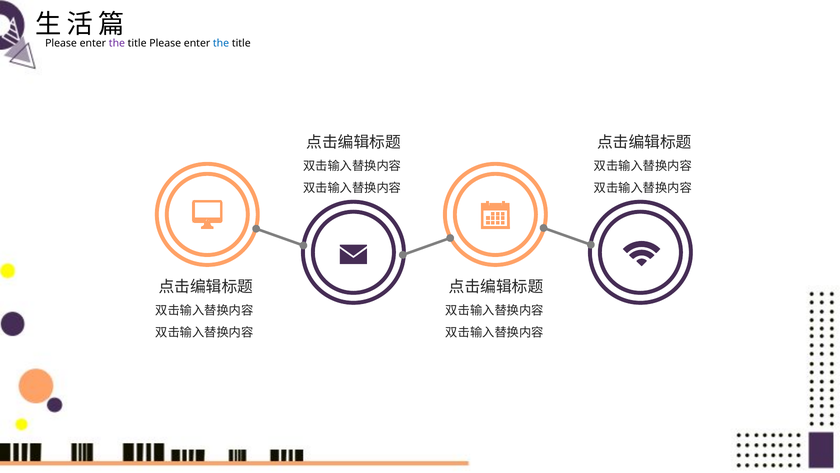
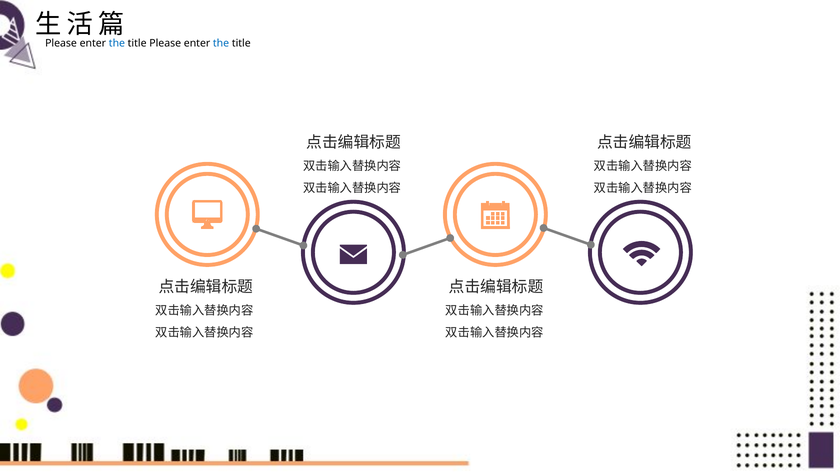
the at (117, 43) colour: purple -> blue
